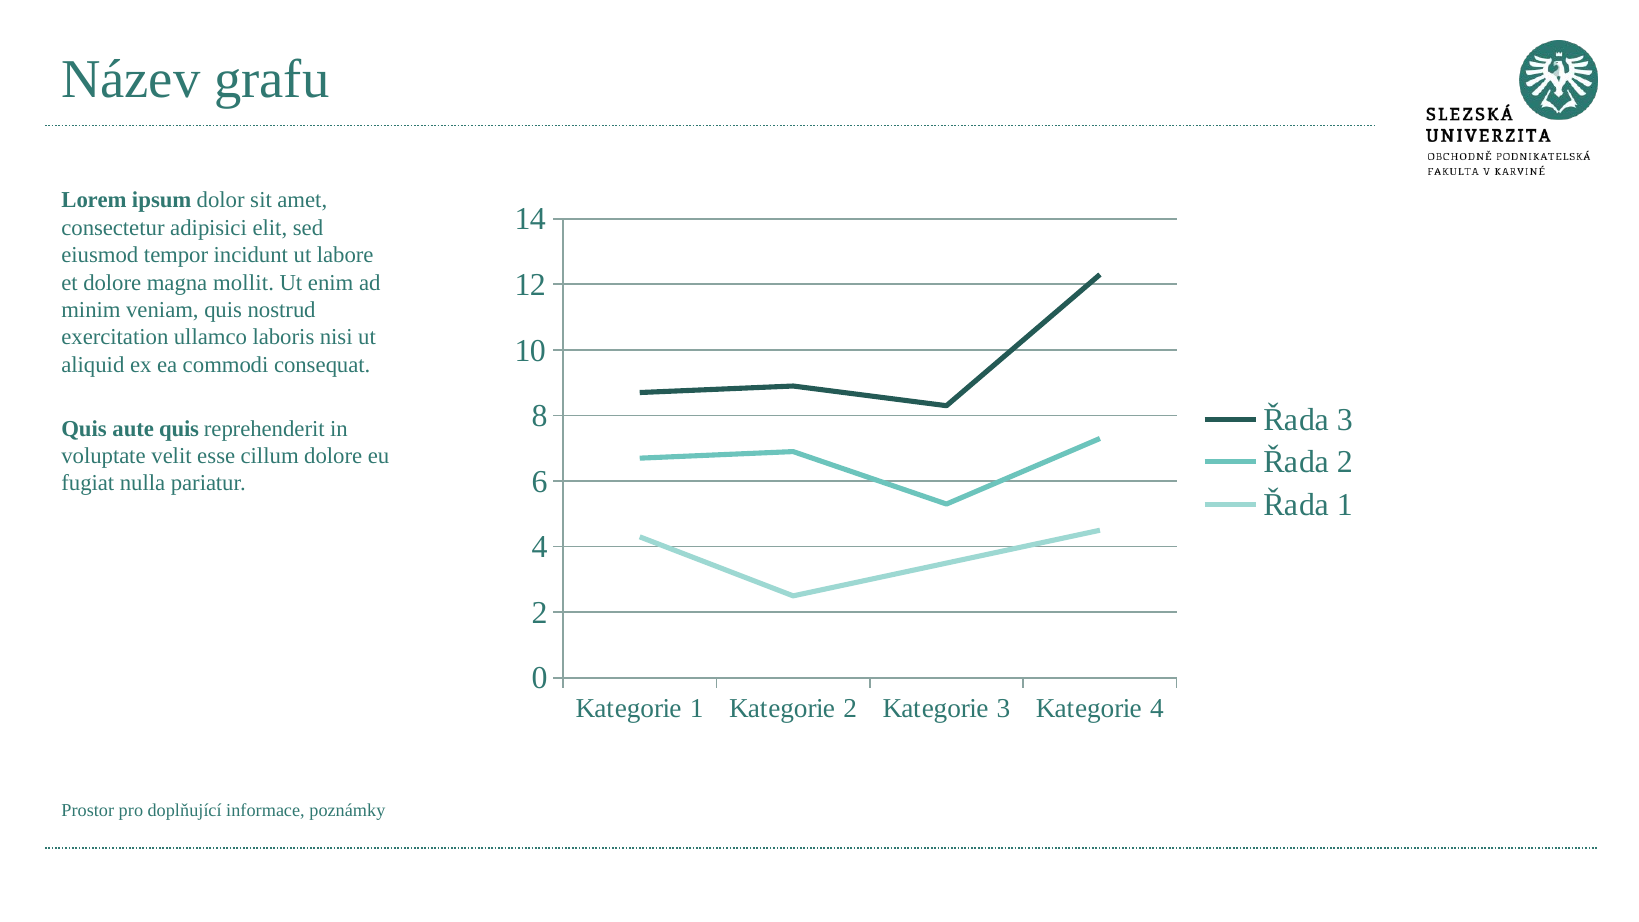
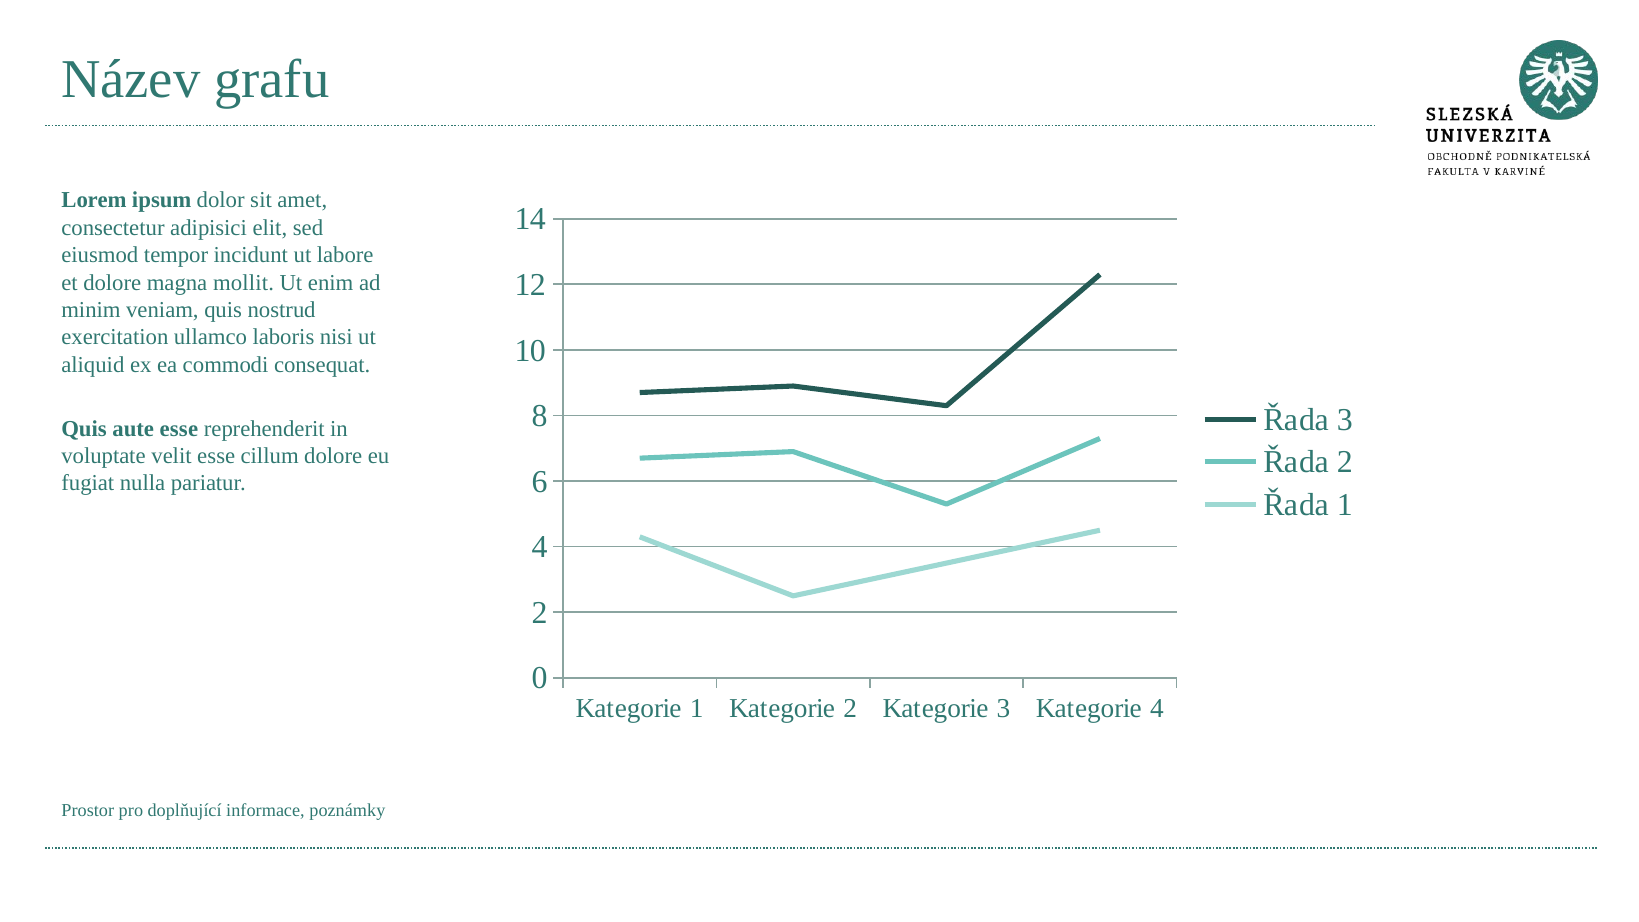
aute quis: quis -> esse
